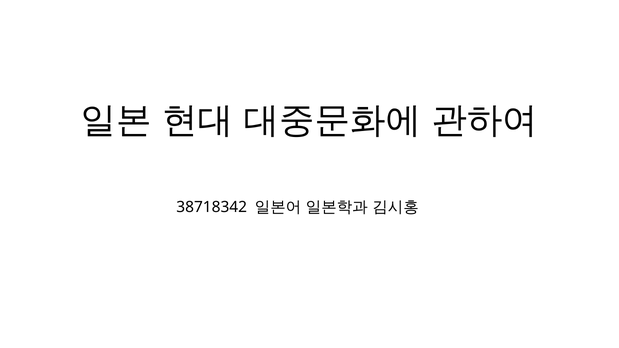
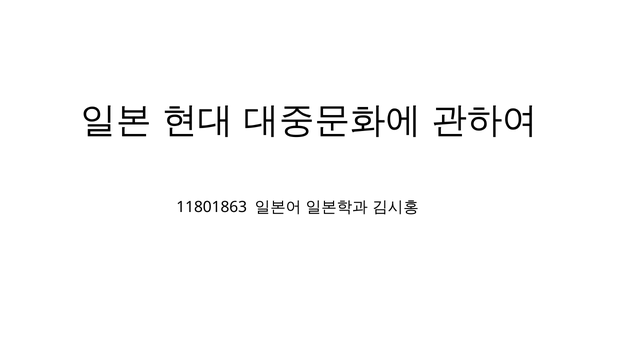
38718342: 38718342 -> 11801863
